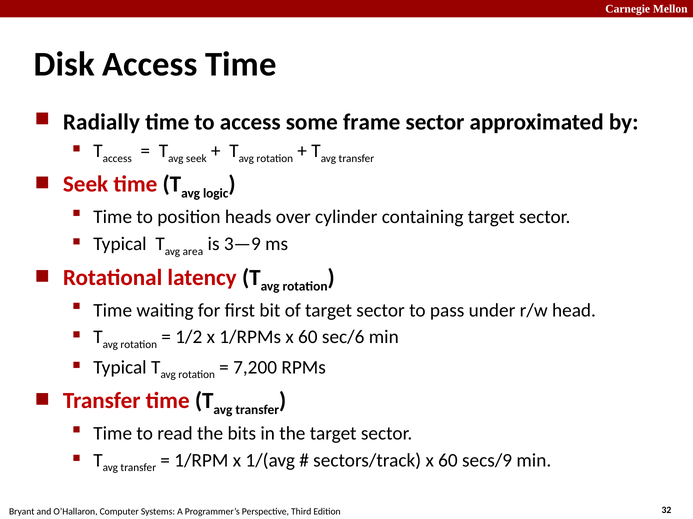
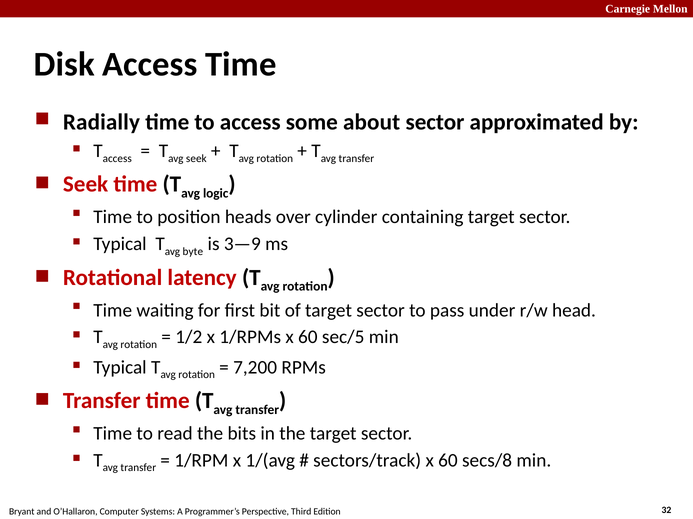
frame: frame -> about
area: area -> byte
sec/6: sec/6 -> sec/5
secs/9: secs/9 -> secs/8
